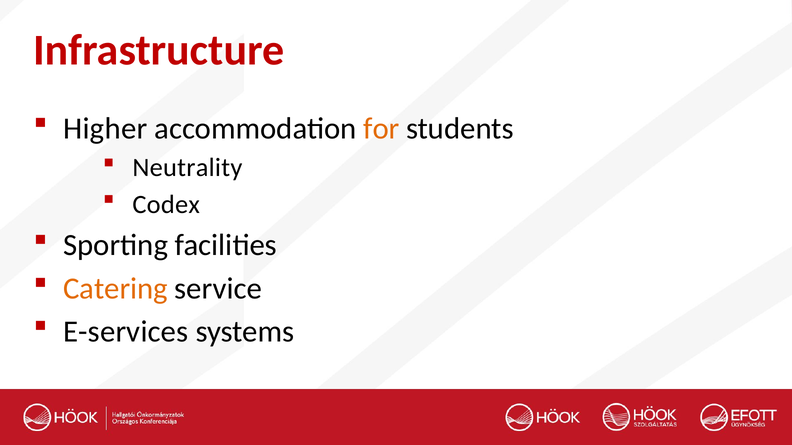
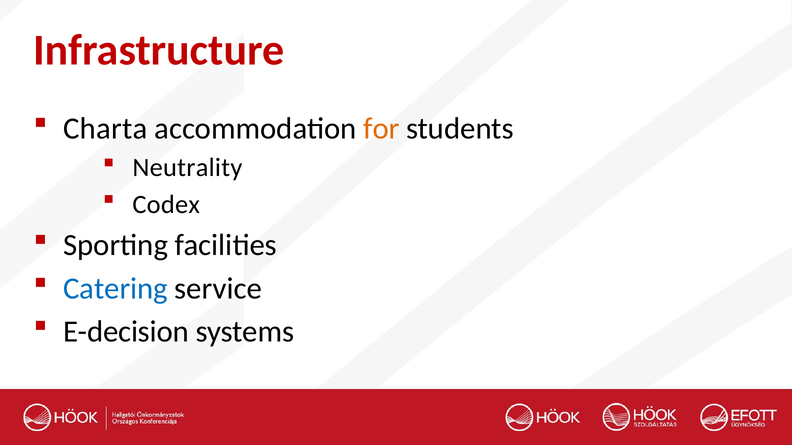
Higher: Higher -> Charta
Catering colour: orange -> blue
E-services: E-services -> E-decision
